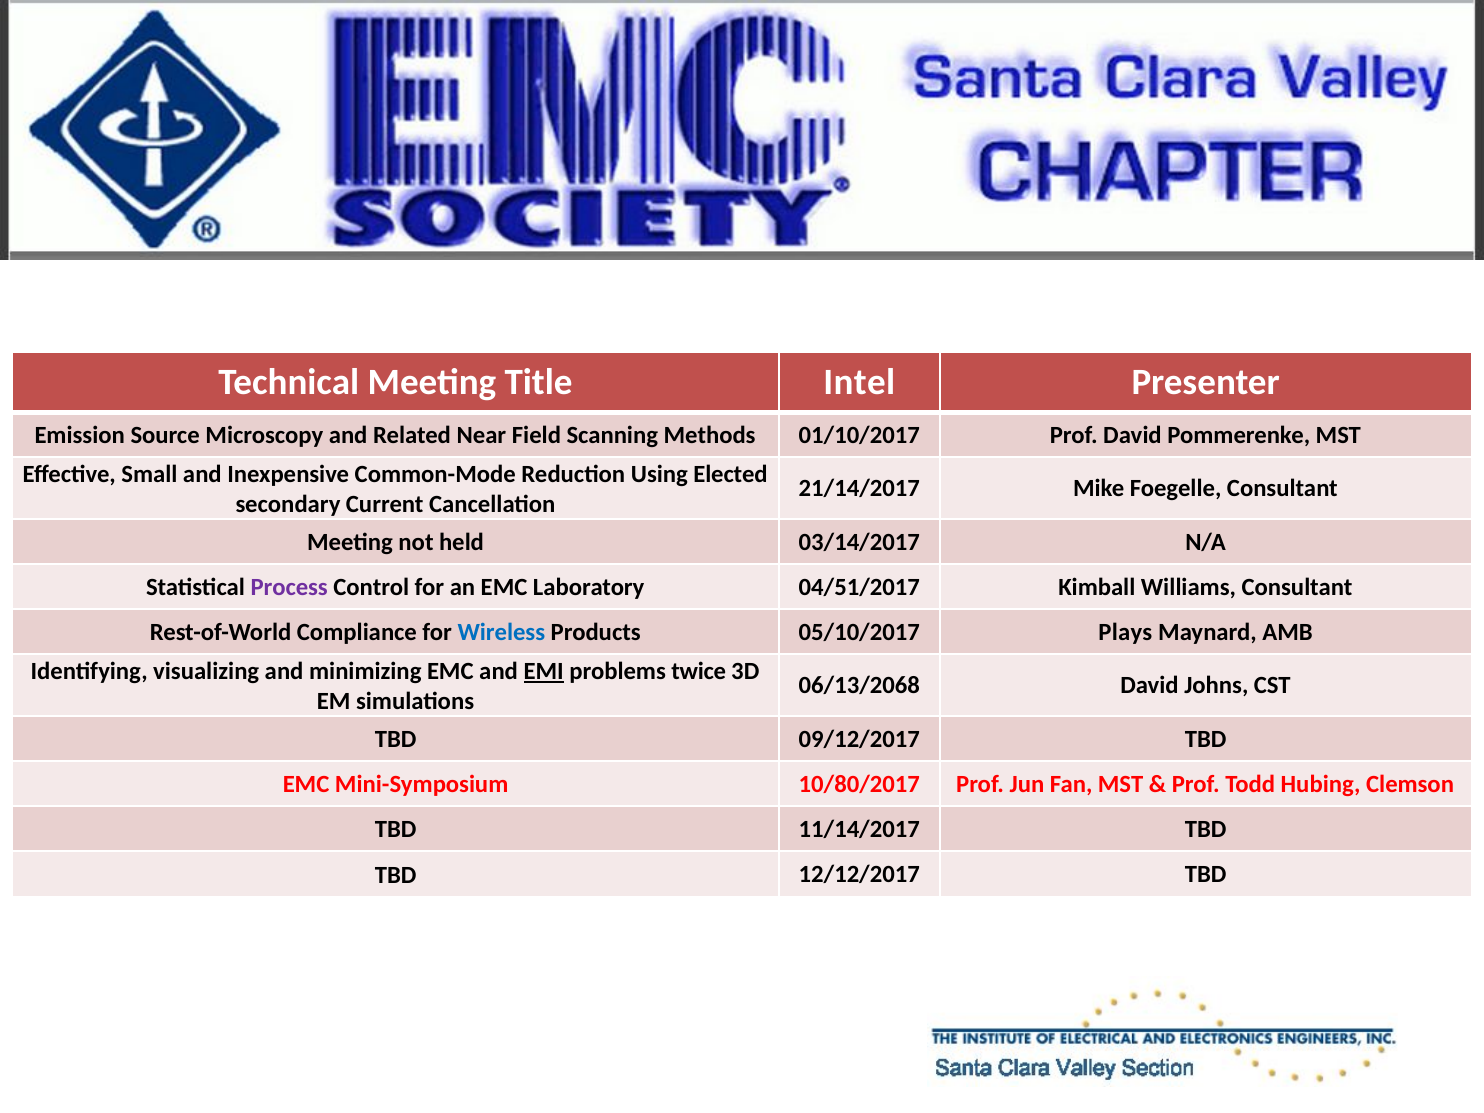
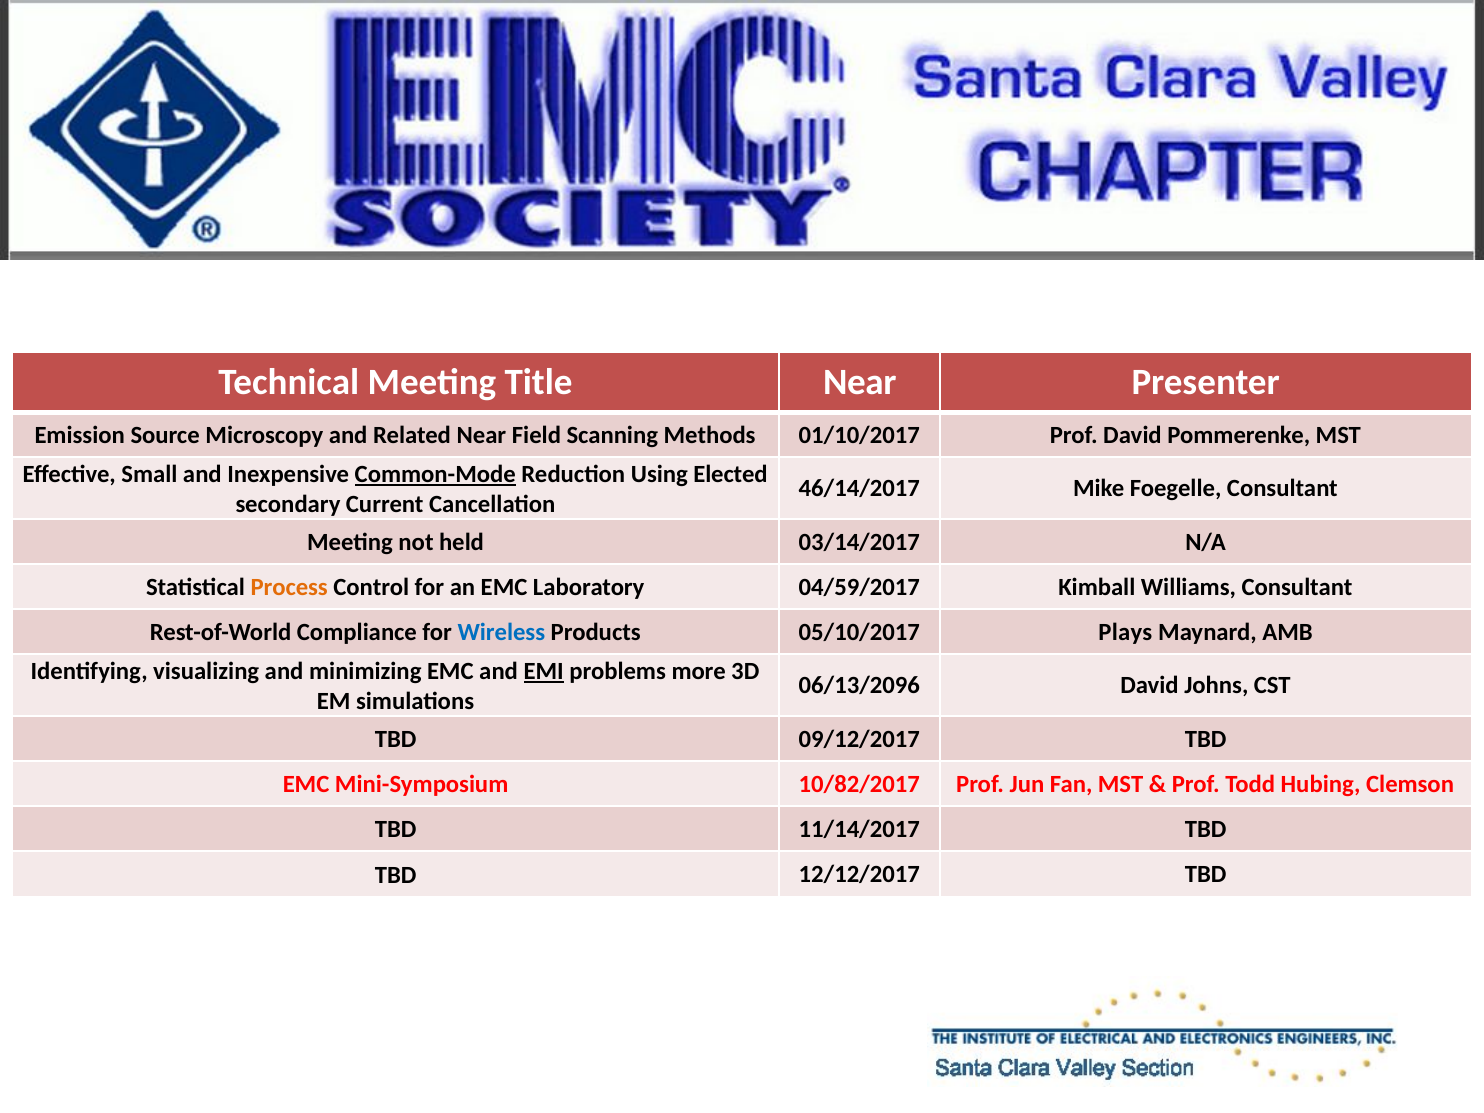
Title Intel: Intel -> Near
Common-Mode underline: none -> present
21/14/2017: 21/14/2017 -> 46/14/2017
Process colour: purple -> orange
04/51/2017: 04/51/2017 -> 04/59/2017
twice: twice -> more
06/13/2068: 06/13/2068 -> 06/13/2096
10/80/2017: 10/80/2017 -> 10/82/2017
